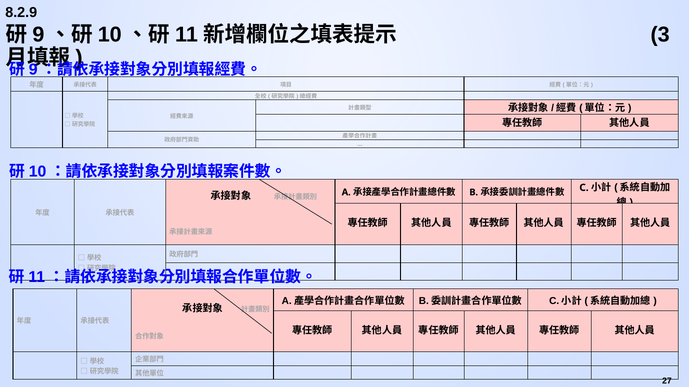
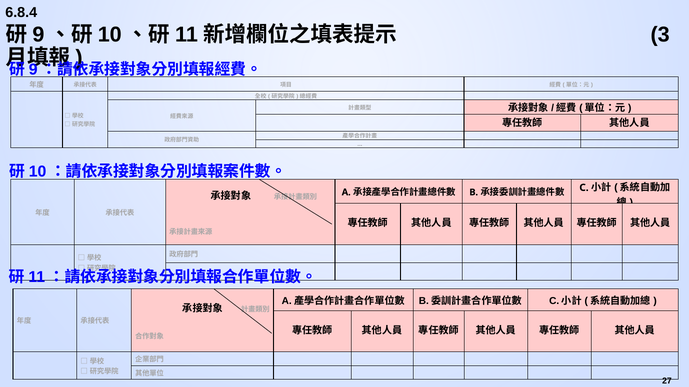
8.2.9: 8.2.9 -> 6.8.4
